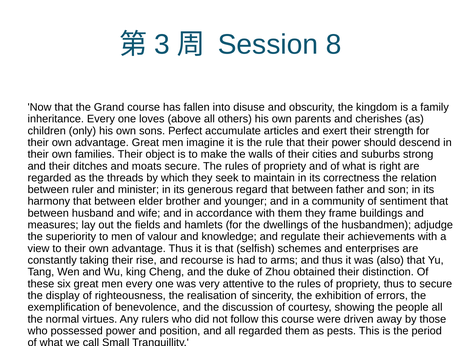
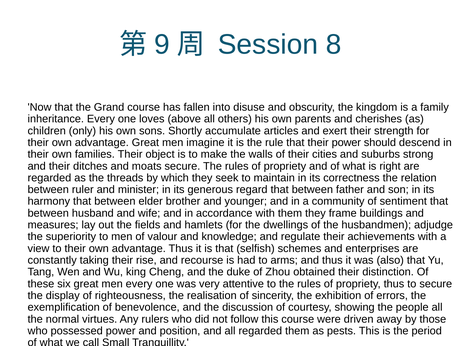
3: 3 -> 9
Perfect: Perfect -> Shortly
